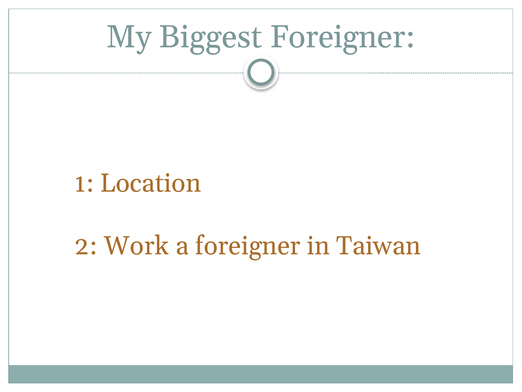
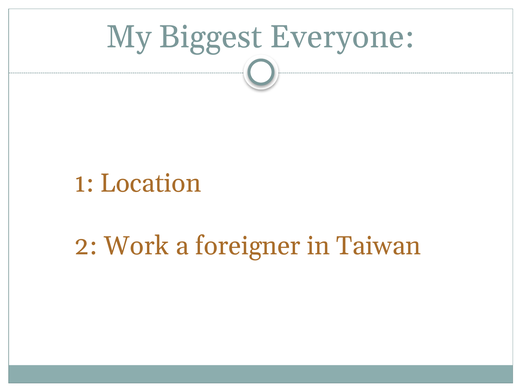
Biggest Foreigner: Foreigner -> Everyone
